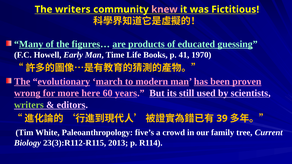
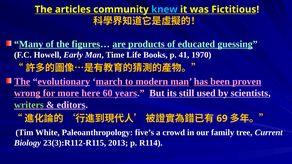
The writers: writers -> articles
knew colour: pink -> light blue
39: 39 -> 69
